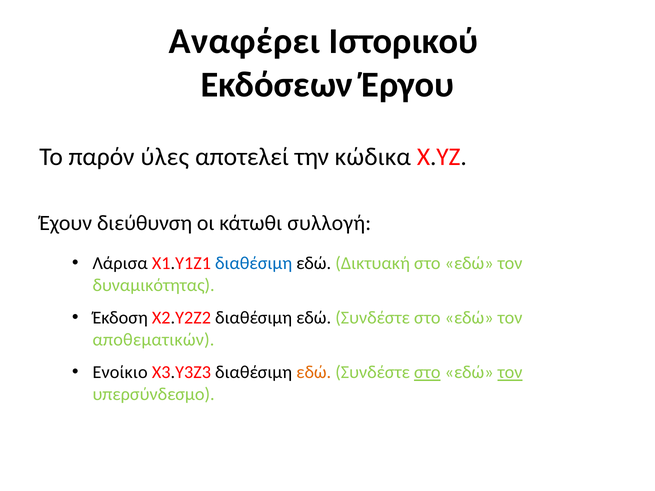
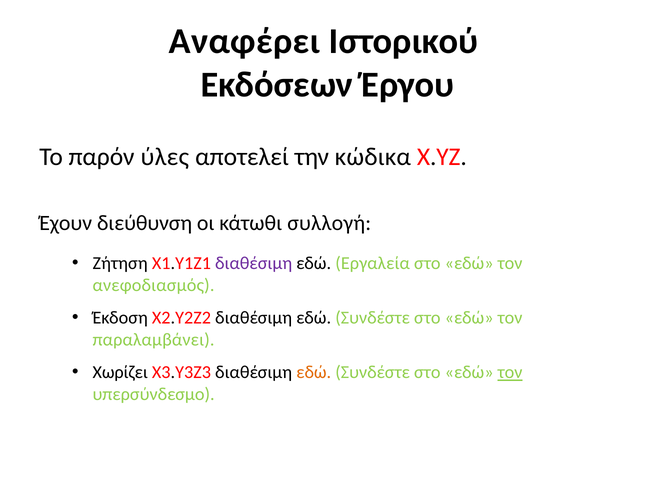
Λάρισα: Λάρισα -> Ζήτηση
διαθέσιμη at (254, 263) colour: blue -> purple
Δικτυακή: Δικτυακή -> Εργαλεία
δυναμικότητας: δυναμικότητας -> ανεφοδιασμός
αποθεματικών: αποθεματικών -> παραλαμβάνει
Ενοίκιο: Ενοίκιο -> Χωρίζει
στο at (427, 373) underline: present -> none
